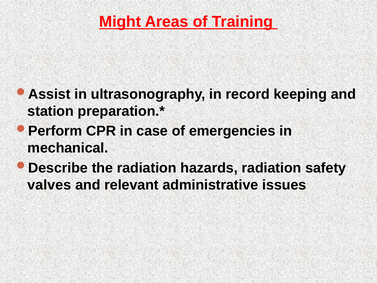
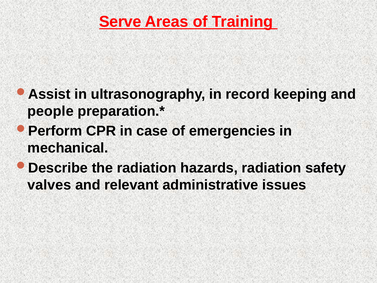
Might: Might -> Serve
station: station -> people
